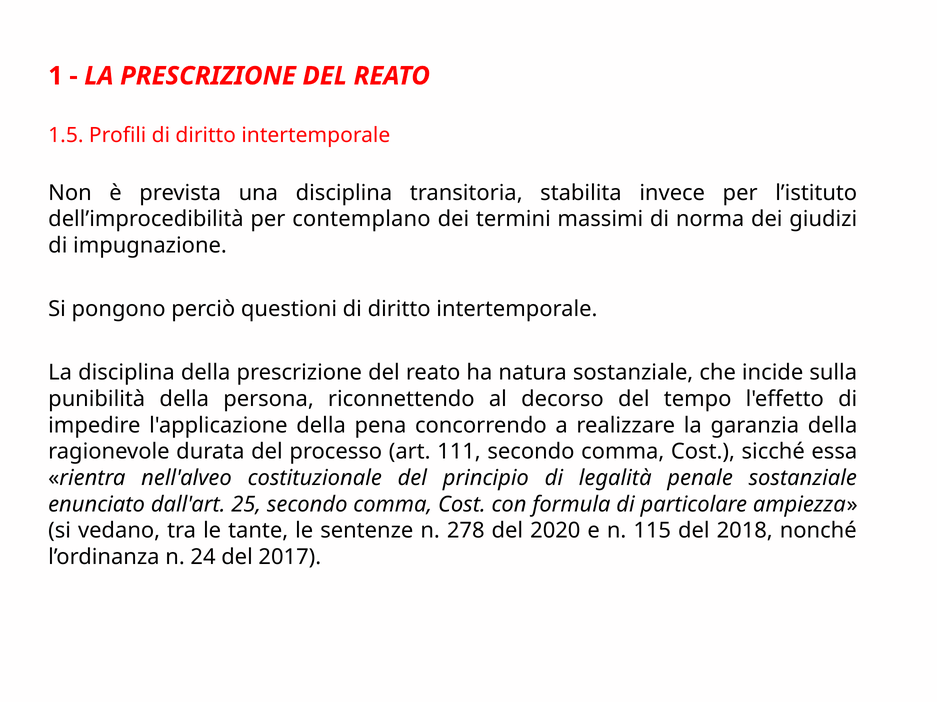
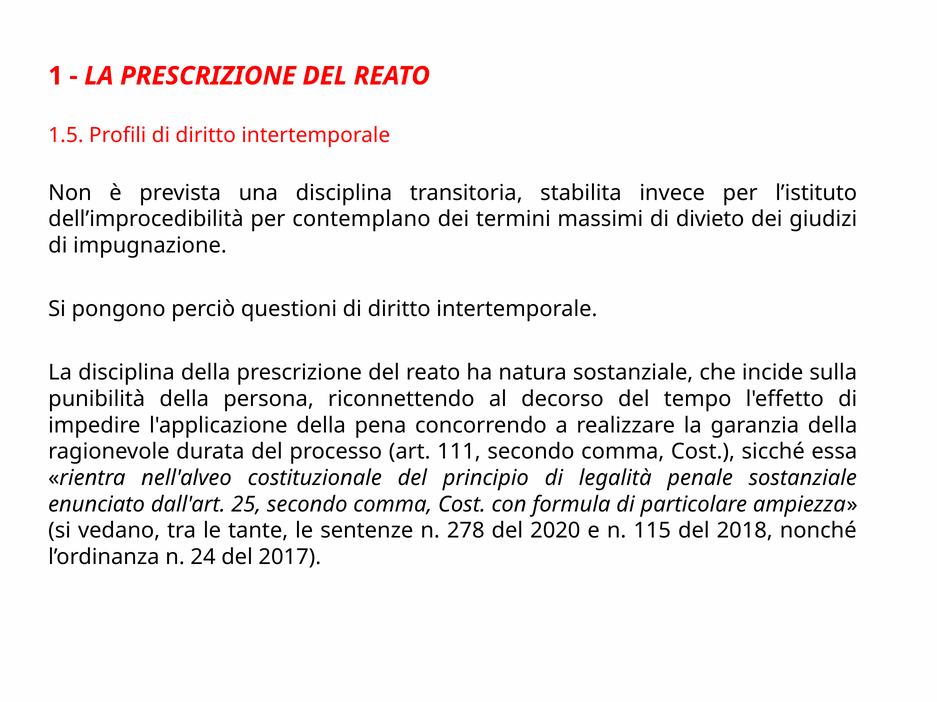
norma: norma -> divieto
